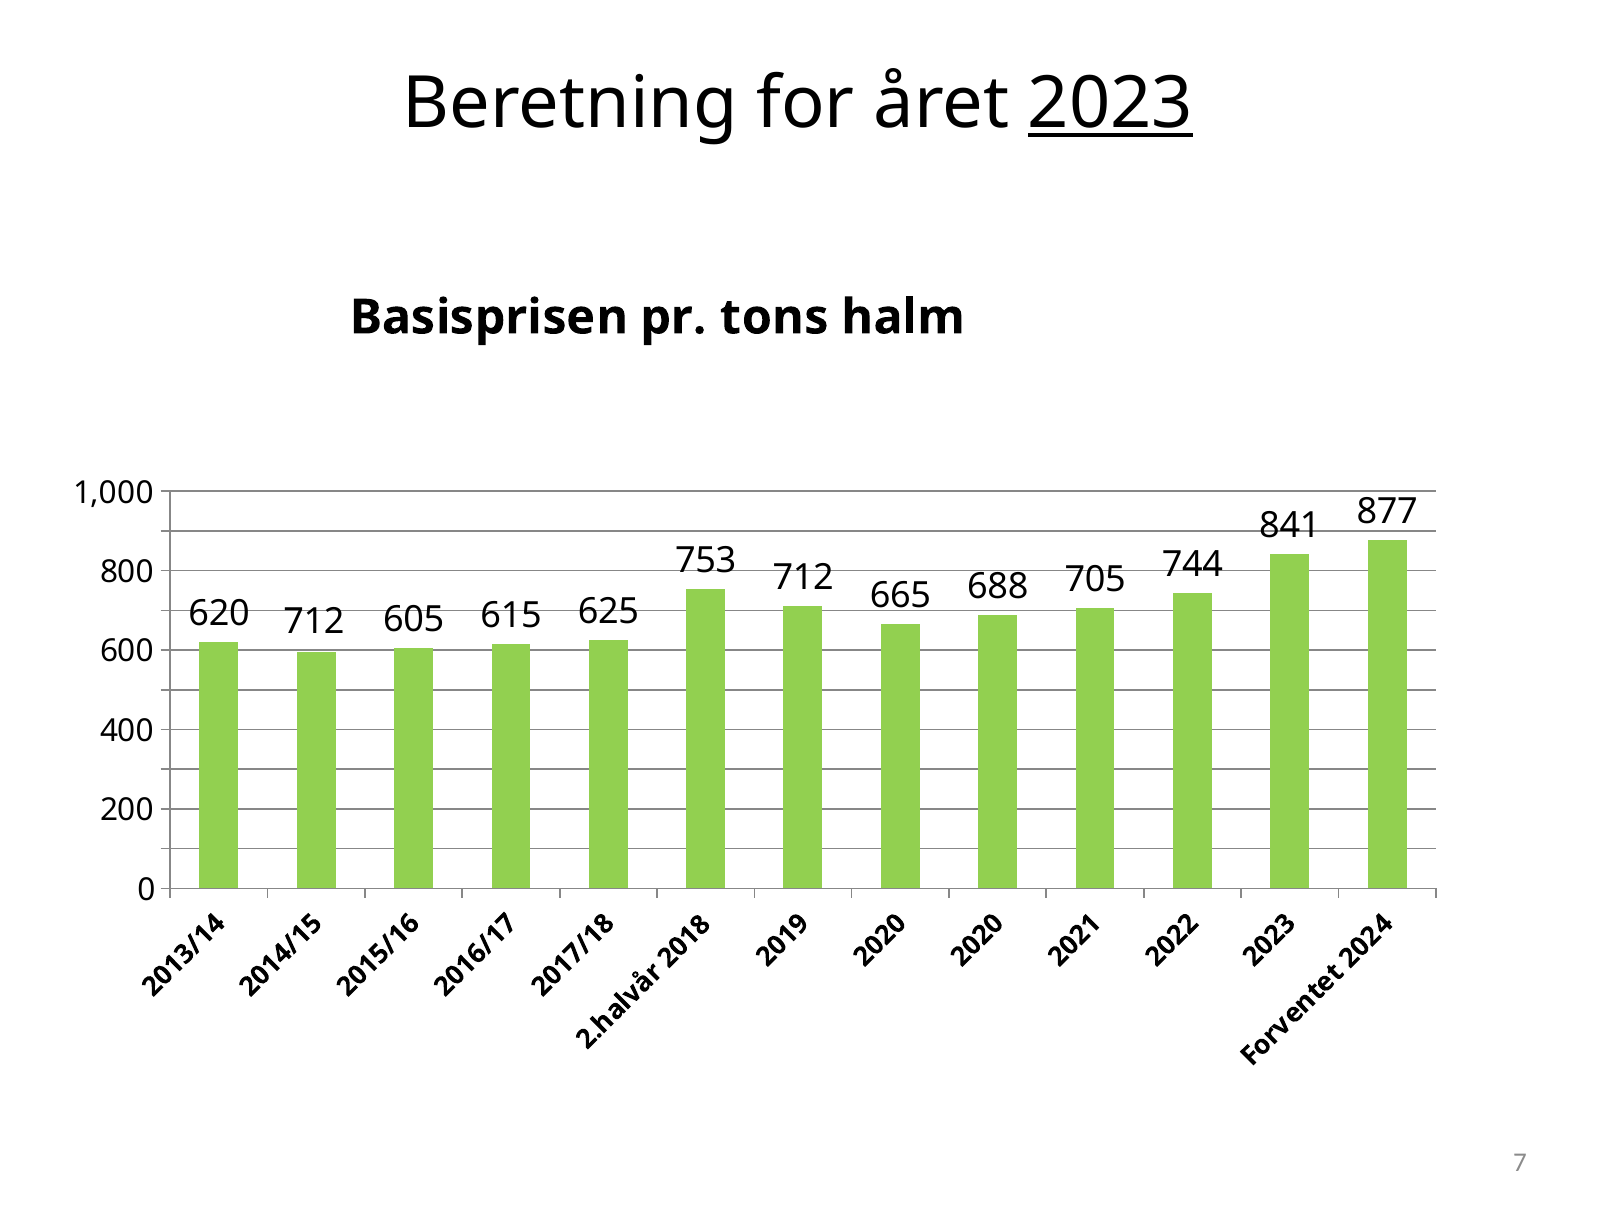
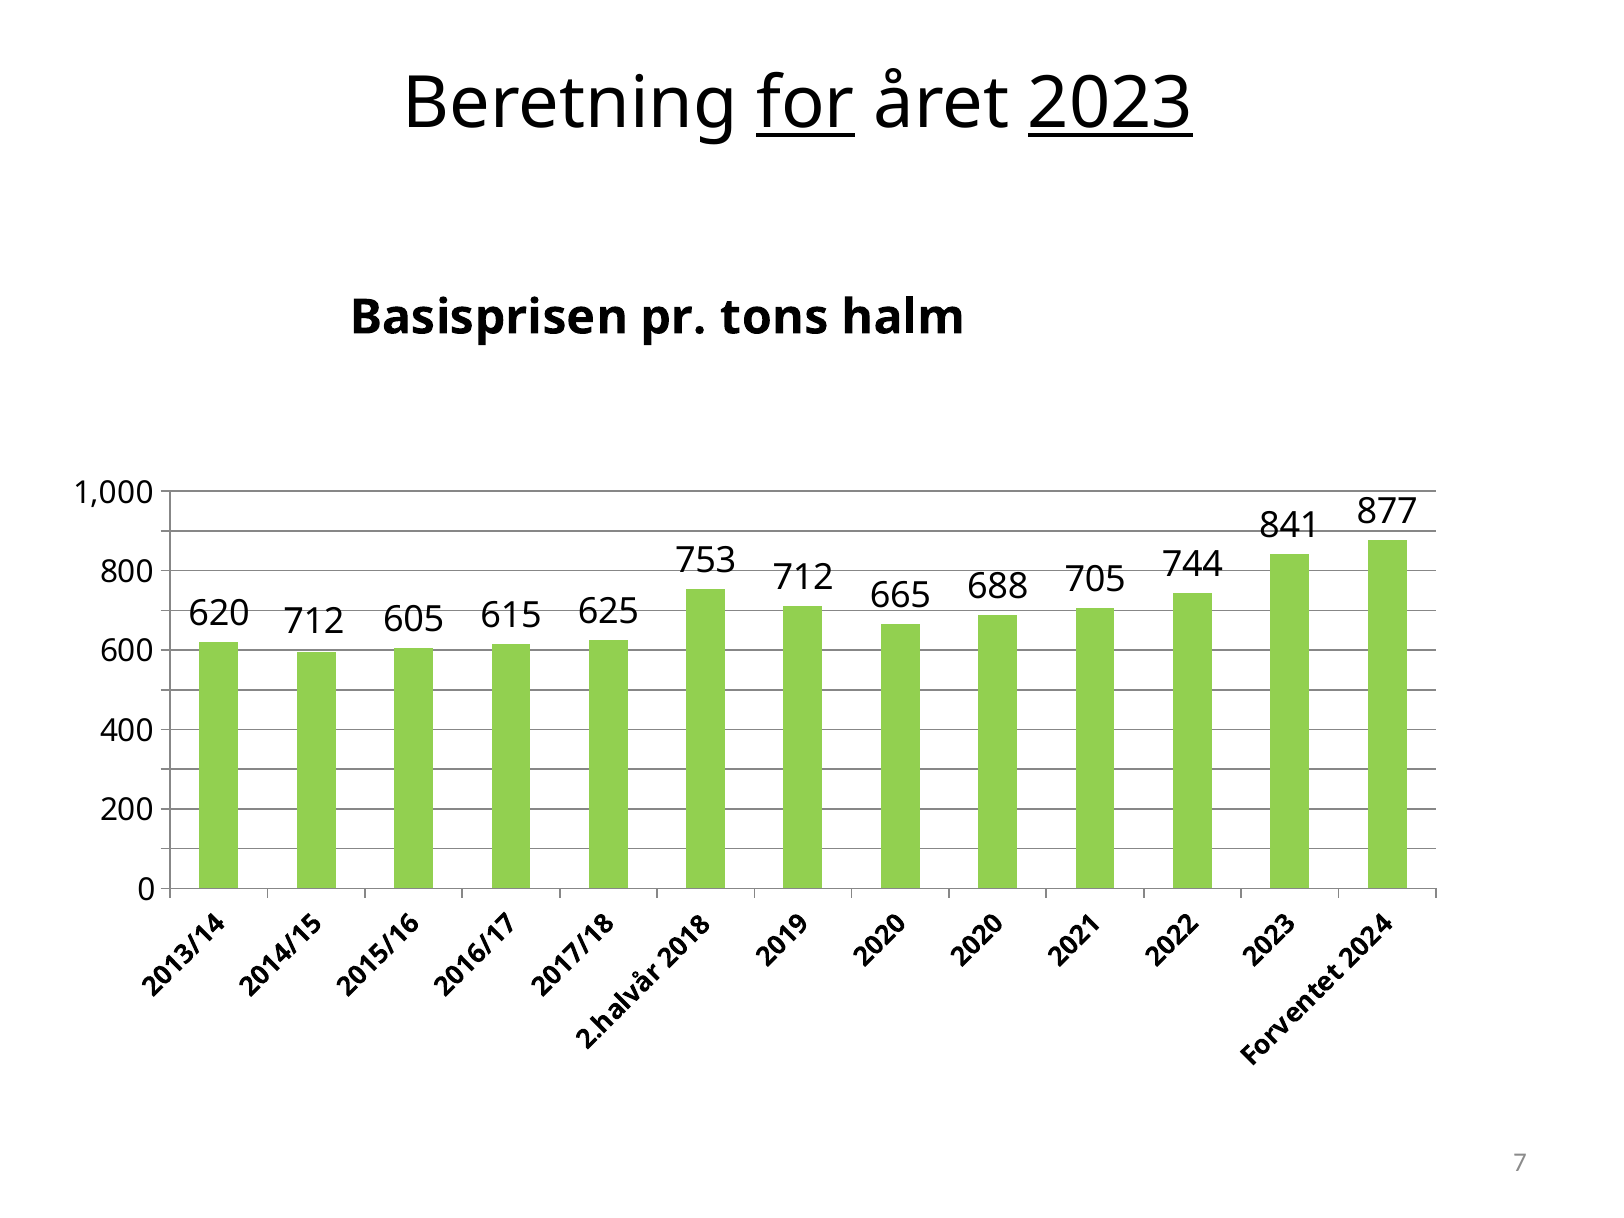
for underline: none -> present
